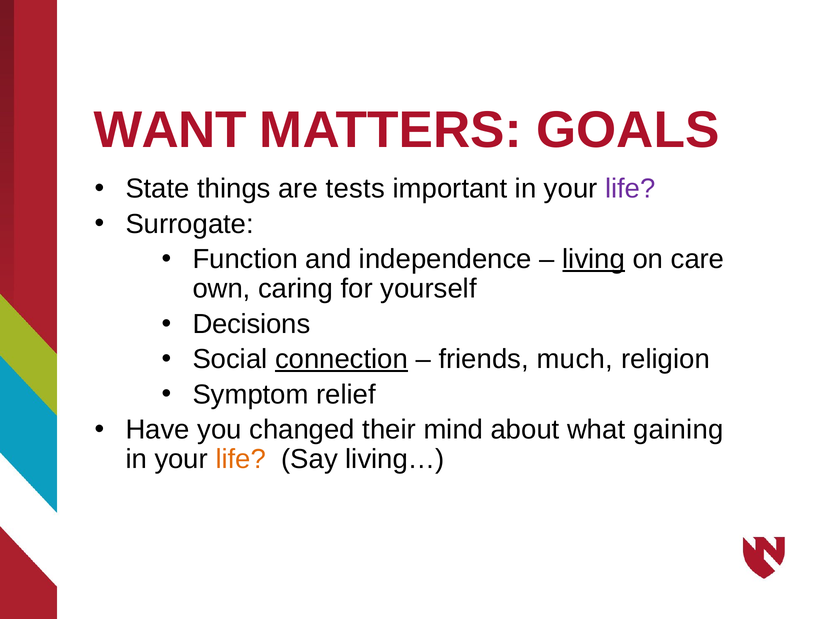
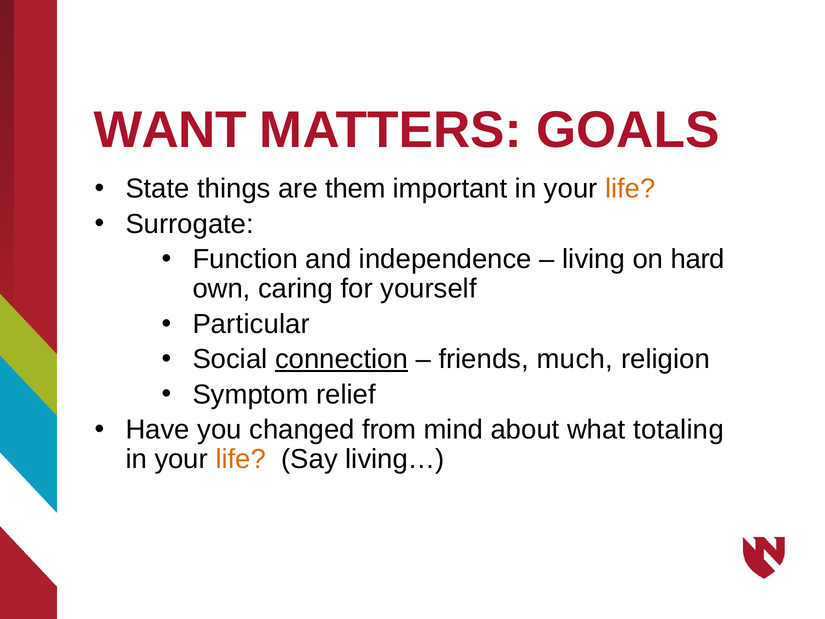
tests: tests -> them
life at (630, 189) colour: purple -> orange
living underline: present -> none
care: care -> hard
Decisions: Decisions -> Particular
their: their -> from
gaining: gaining -> totaling
